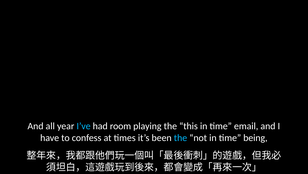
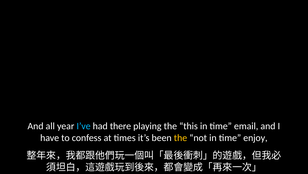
room: room -> there
the at (180, 137) colour: light blue -> yellow
being: being -> enjoy
